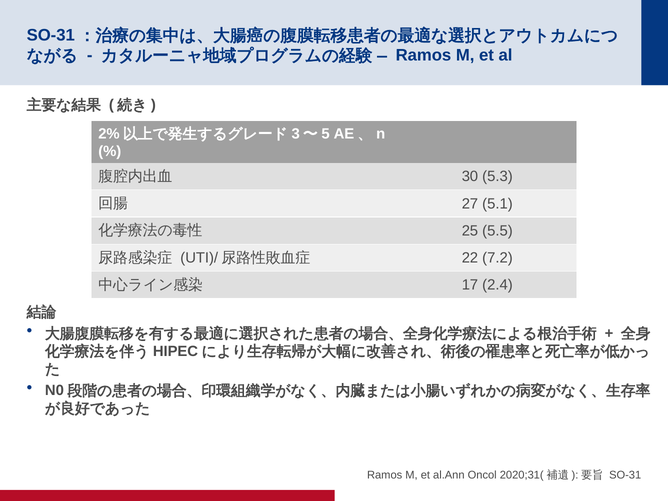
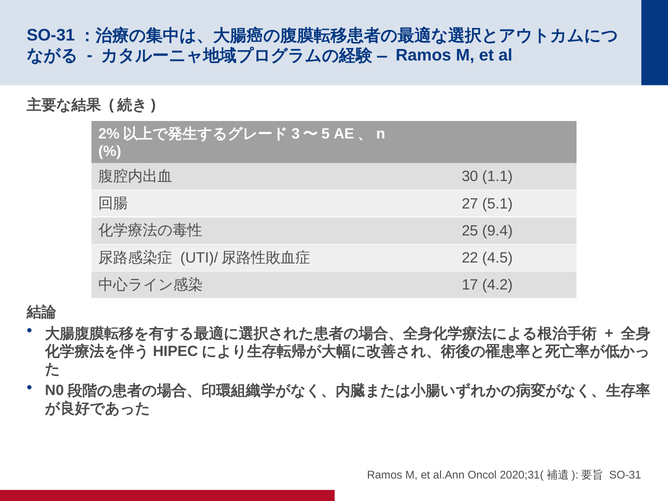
5.3: 5.3 -> 1.1
5.5: 5.5 -> 9.4
7.2: 7.2 -> 4.5
2.4: 2.4 -> 4.2
